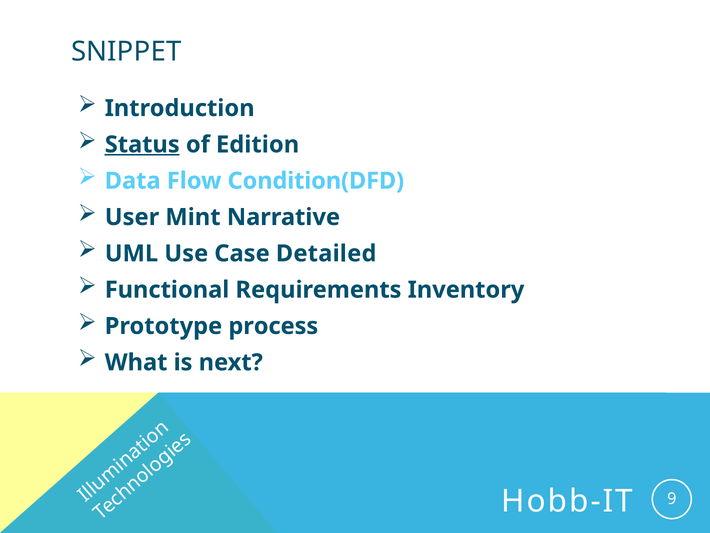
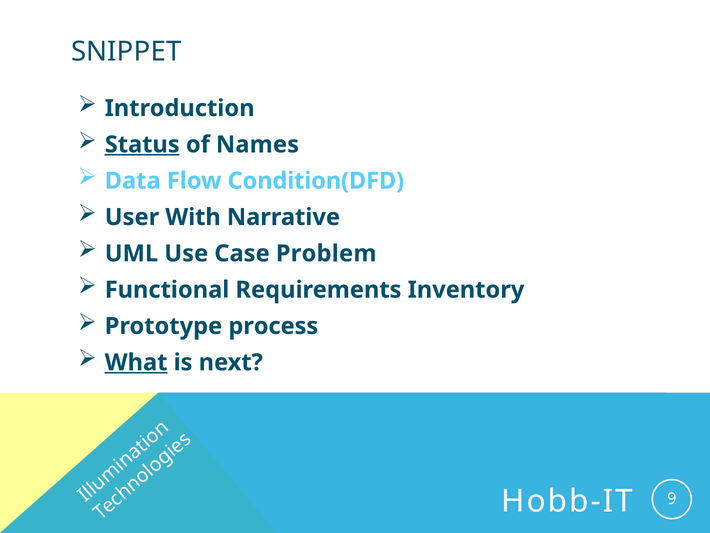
Edition: Edition -> Names
Mint: Mint -> With
Detailed: Detailed -> Problem
What underline: none -> present
